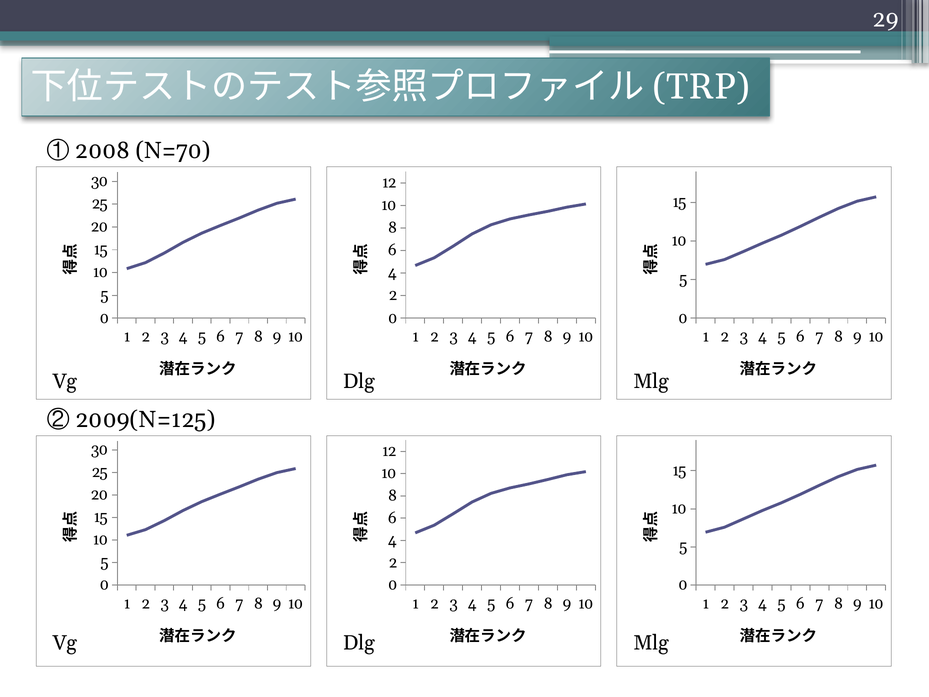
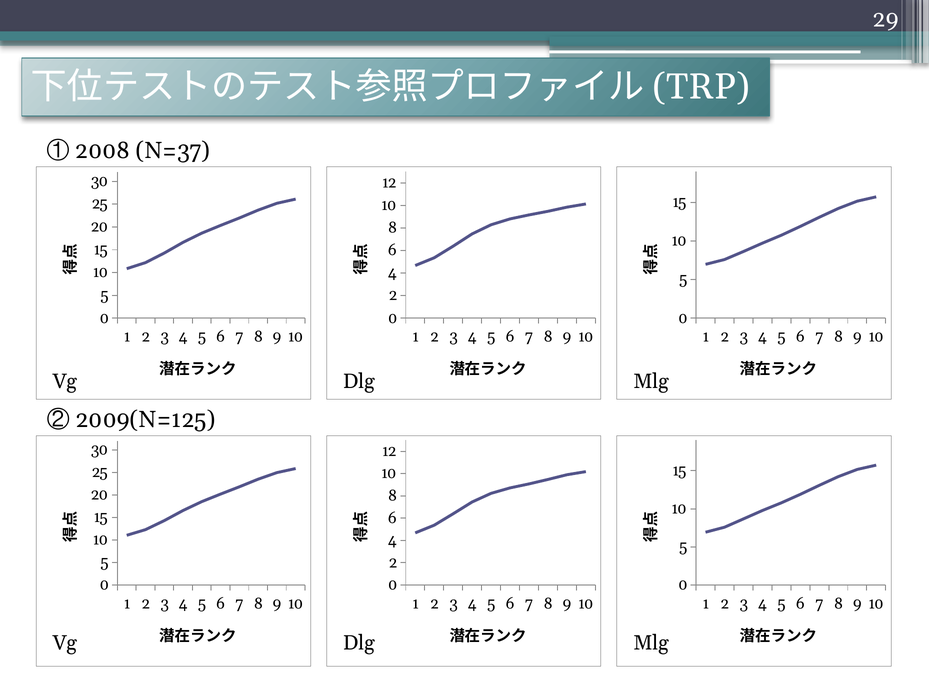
N=70: N=70 -> N=37
